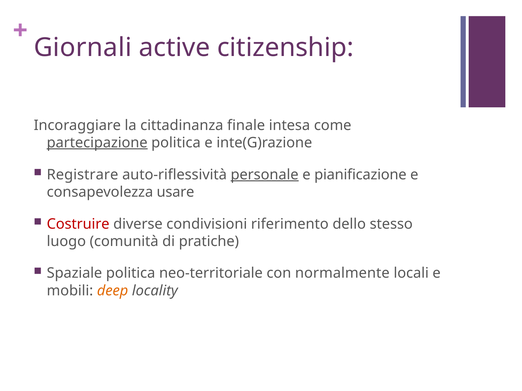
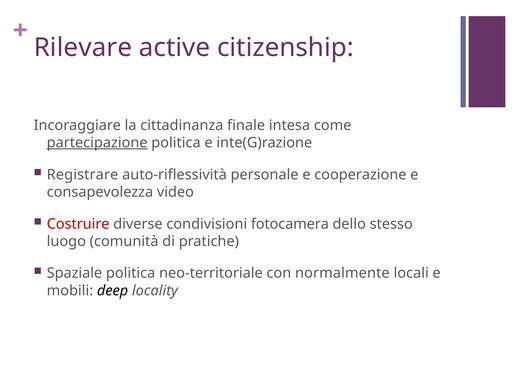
Giornali: Giornali -> Rilevare
personale underline: present -> none
pianificazione: pianificazione -> cooperazione
usare: usare -> video
riferimento: riferimento -> fotocamera
deep colour: orange -> black
